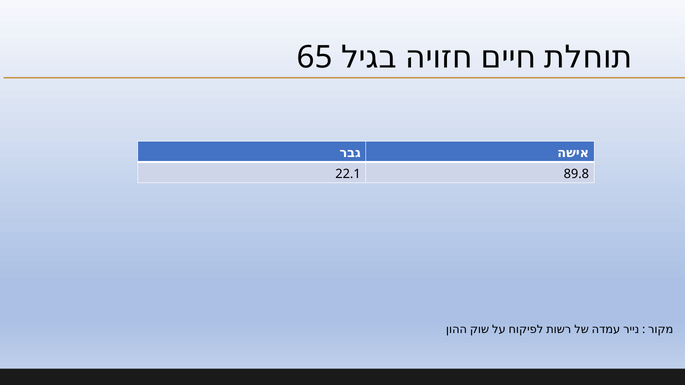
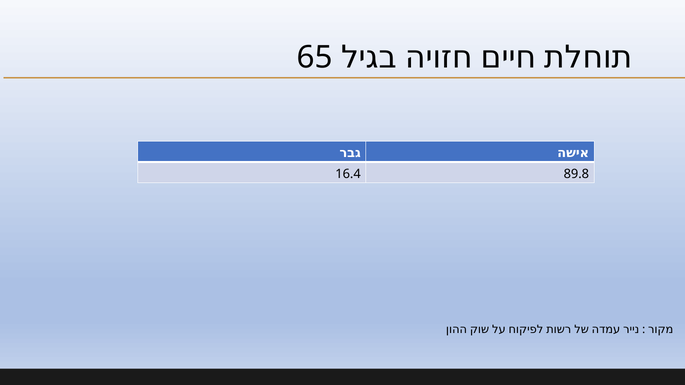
22.1: 22.1 -> 16.4
